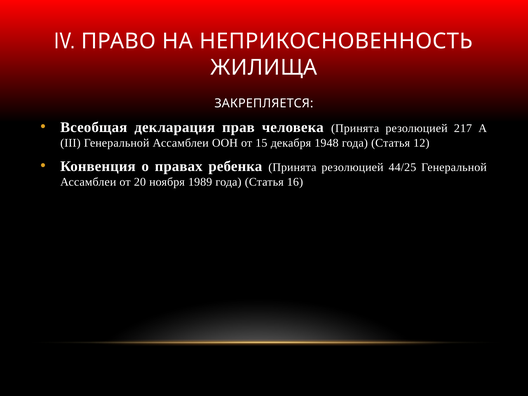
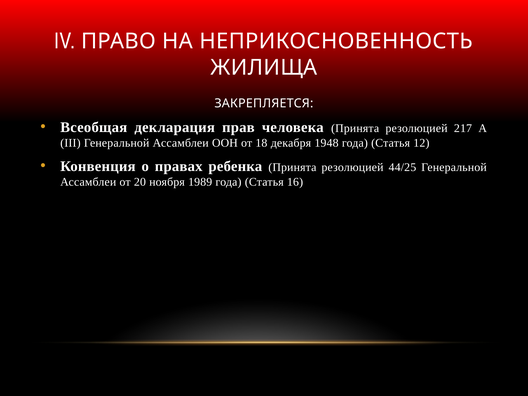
15: 15 -> 18
